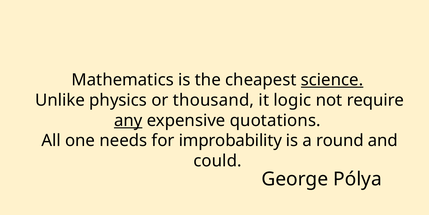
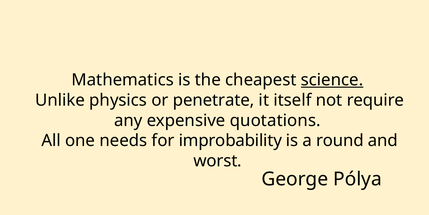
thousand: thousand -> penetrate
logic: logic -> itself
any underline: present -> none
could: could -> worst
